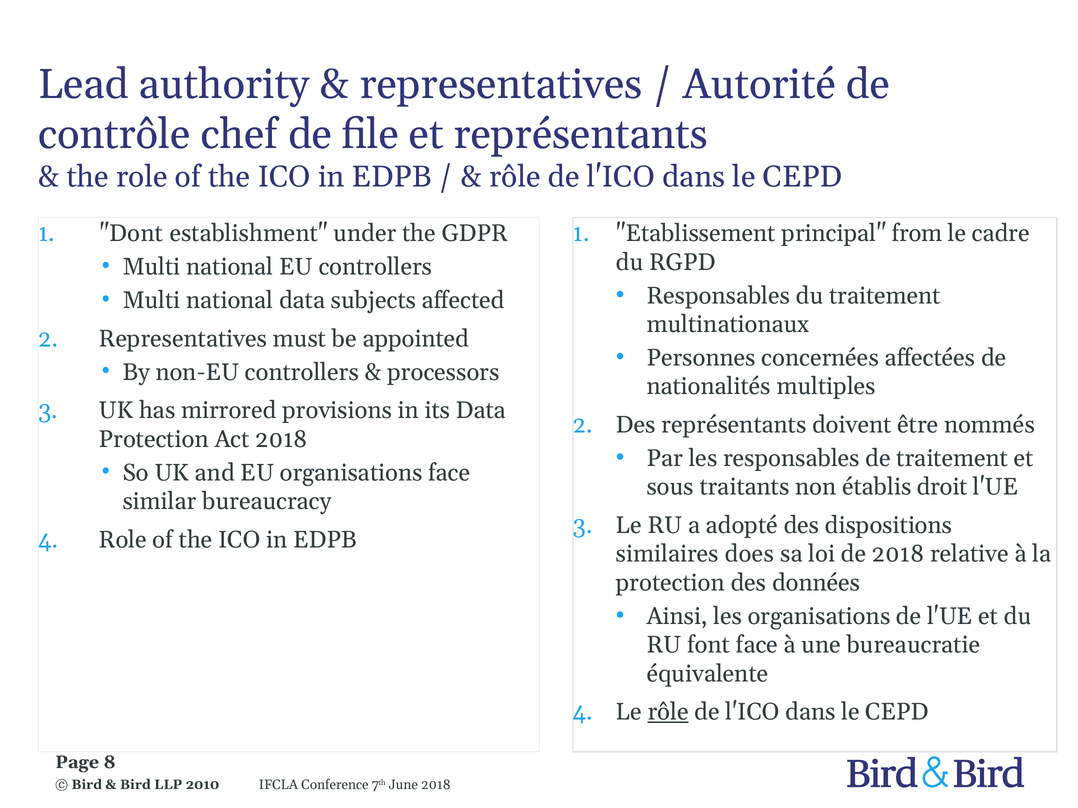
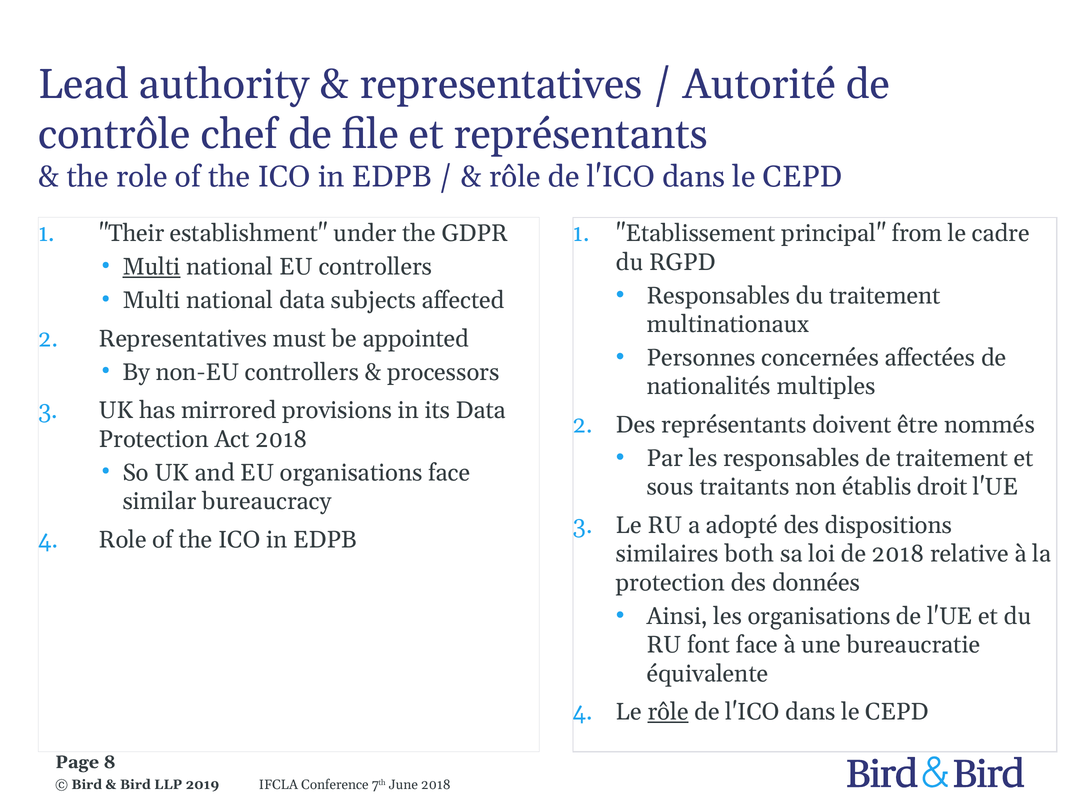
Dont: Dont -> Their
Multi at (151, 267) underline: none -> present
does: does -> both
2010: 2010 -> 2019
